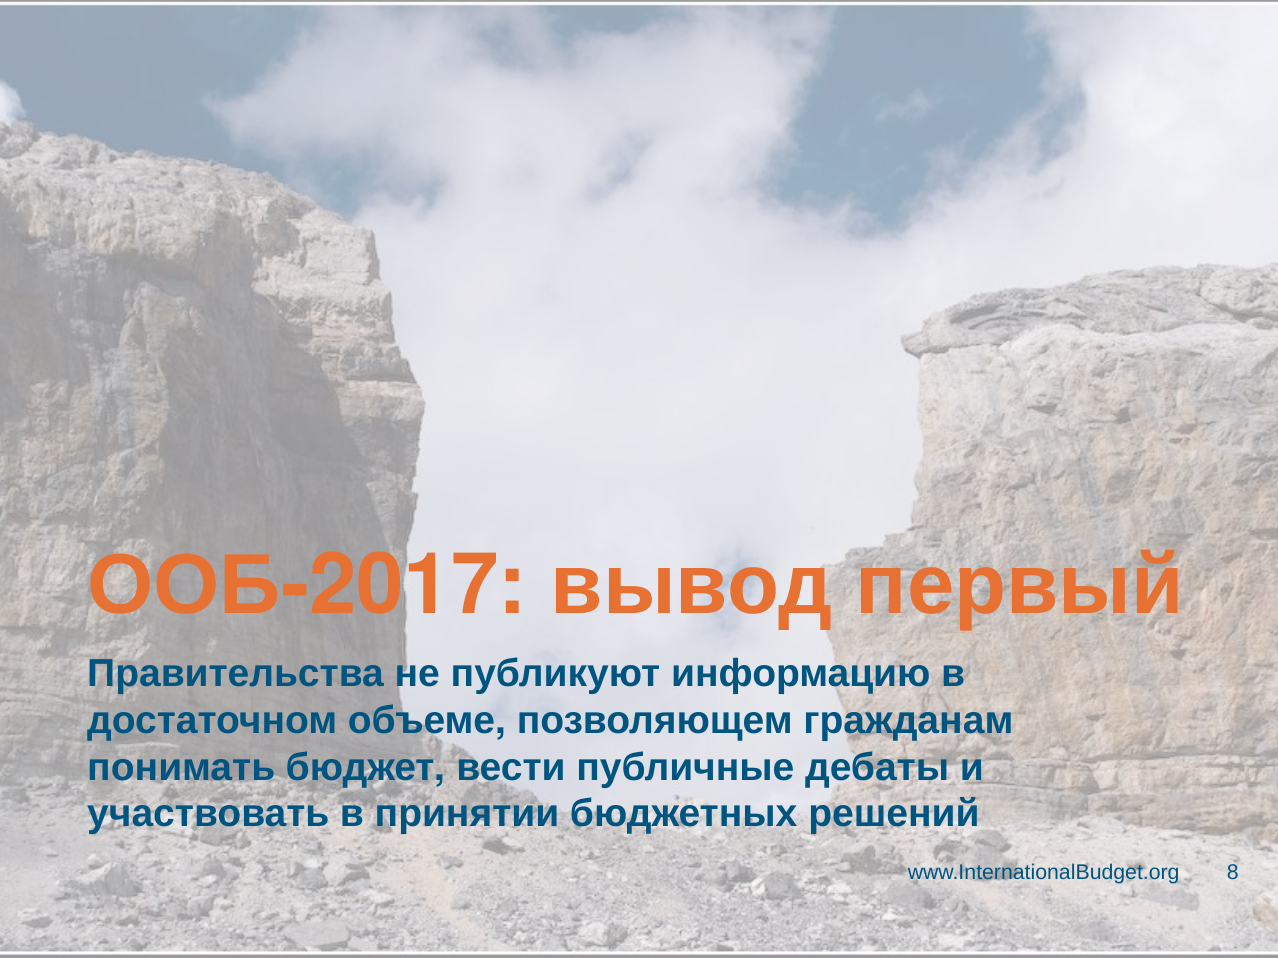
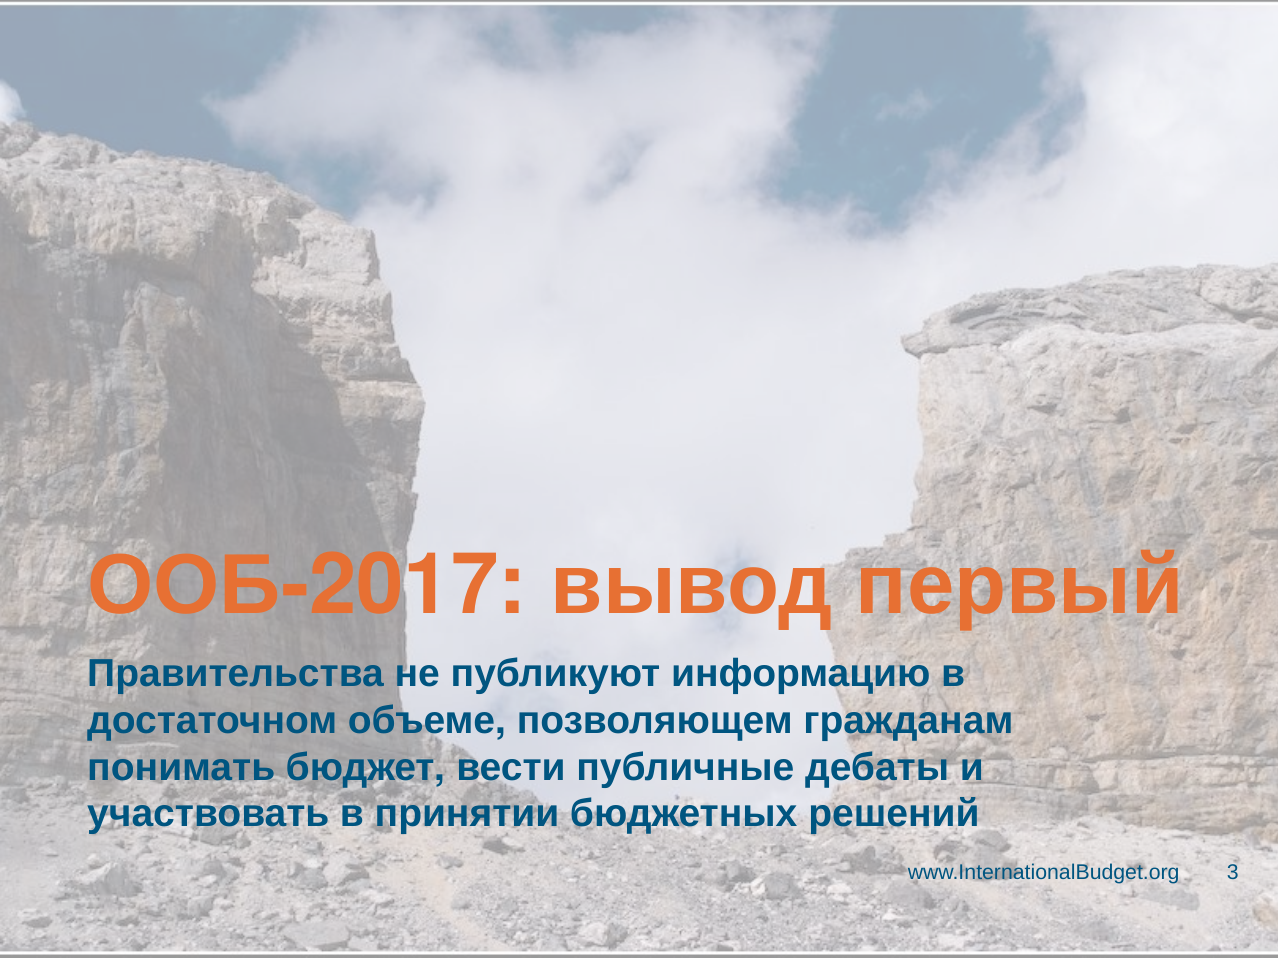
8: 8 -> 3
